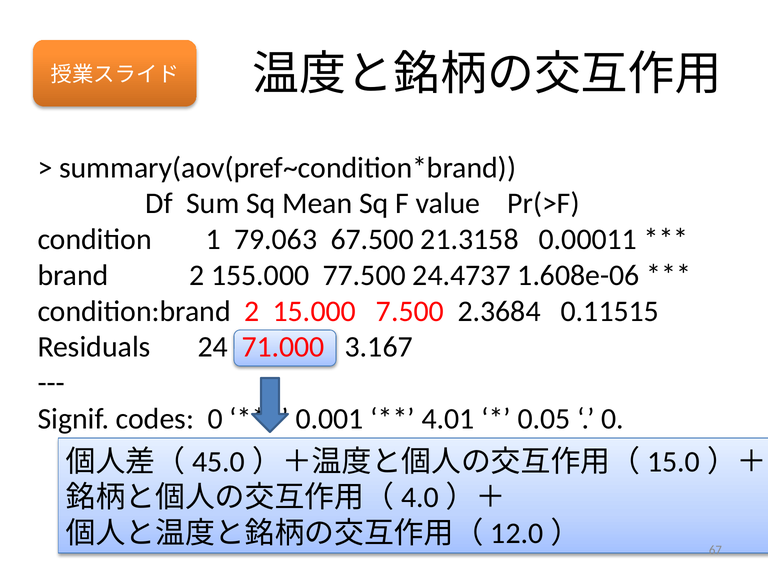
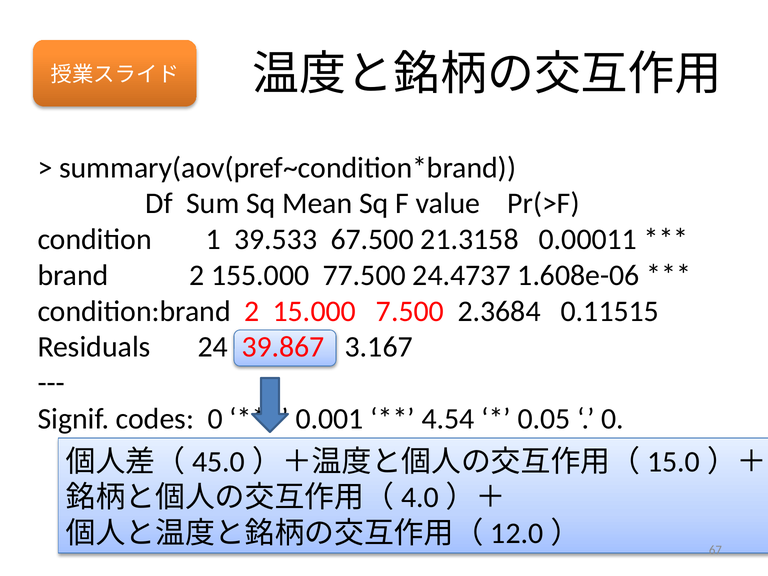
79.063: 79.063 -> 39.533
71.000: 71.000 -> 39.867
4.01: 4.01 -> 4.54
